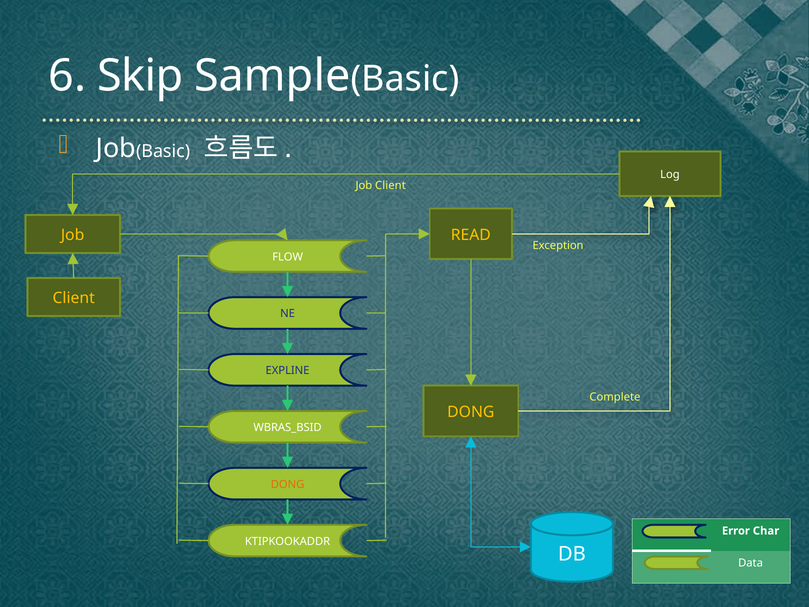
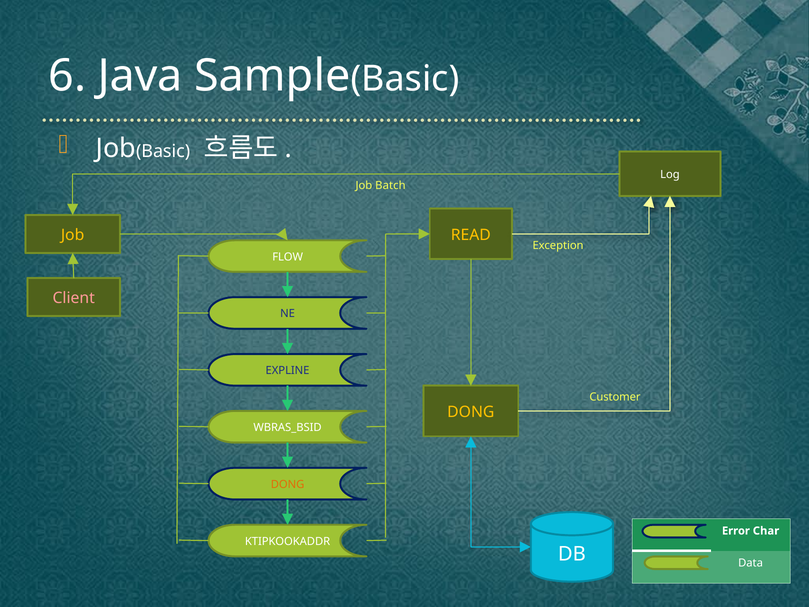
Skip: Skip -> Java
Client at (390, 186): Client -> Batch
Client at (74, 298) colour: yellow -> pink
Complete: Complete -> Customer
